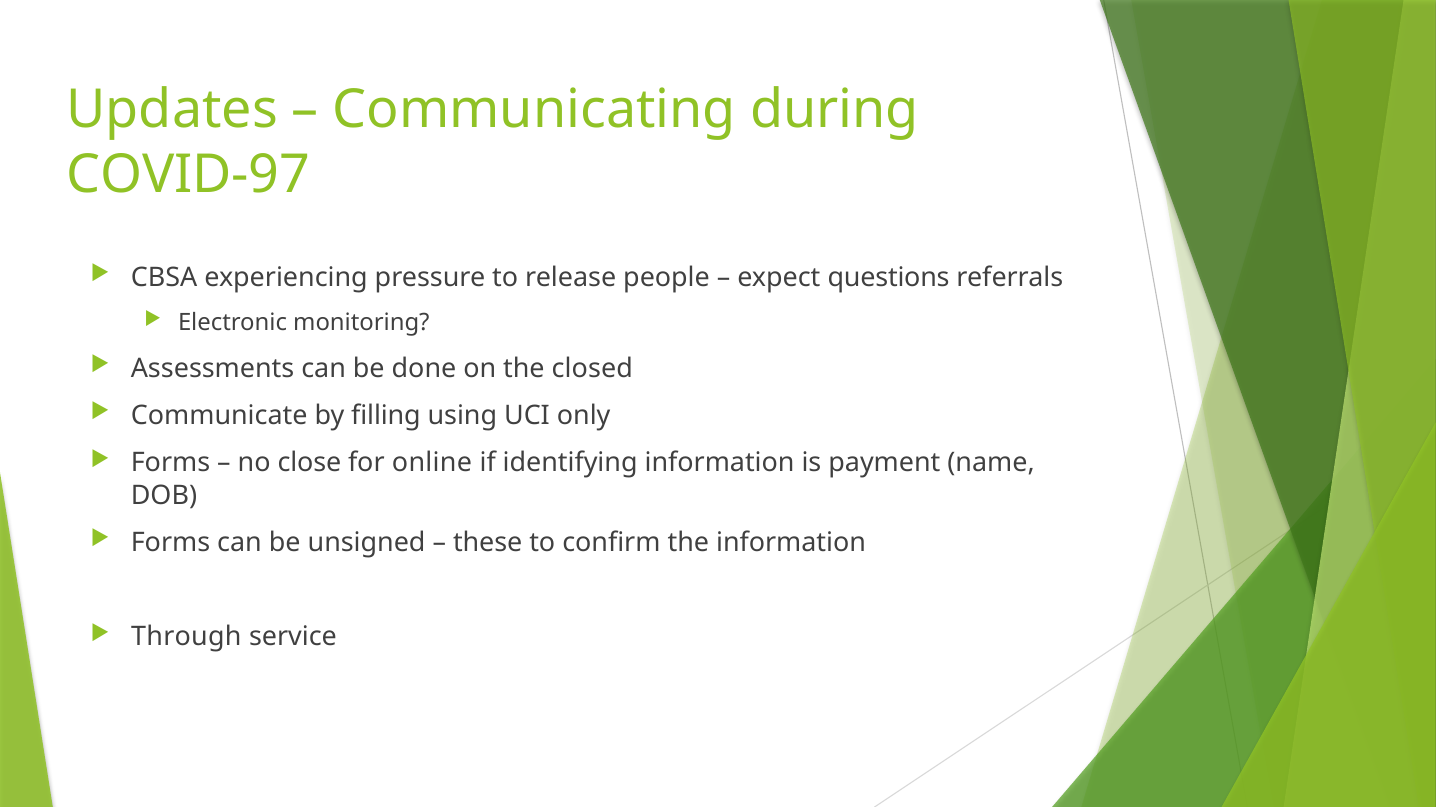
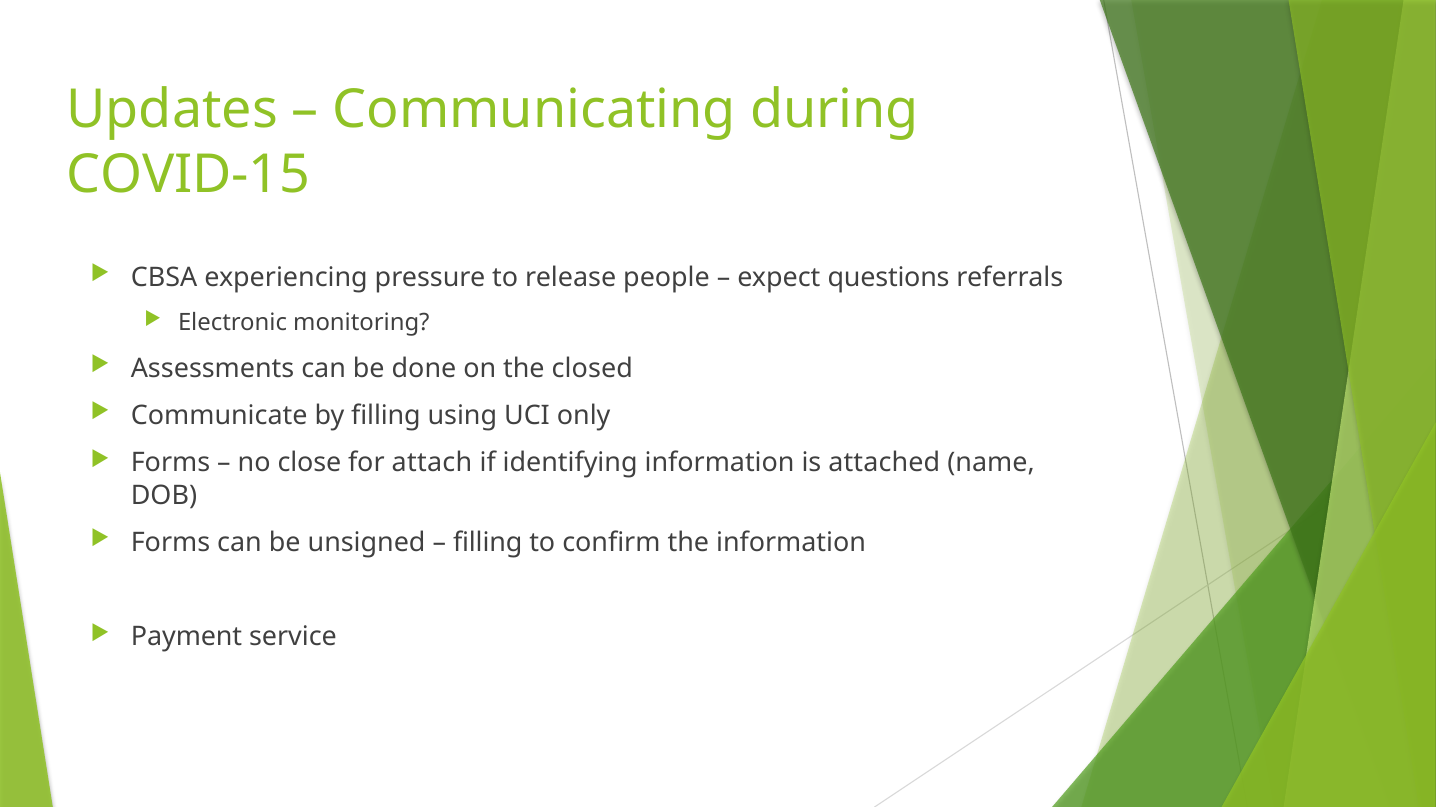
COVID-97: COVID-97 -> COVID-15
online: online -> attach
payment: payment -> attached
these at (488, 543): these -> filling
Through: Through -> Payment
